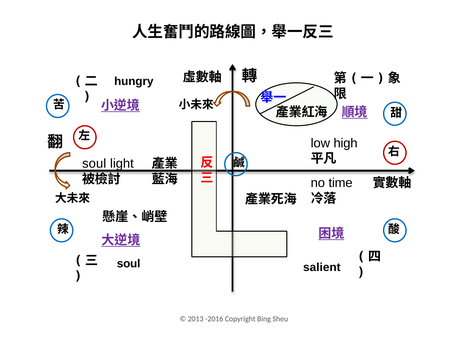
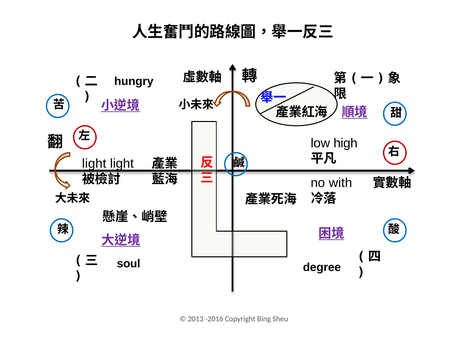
soul at (94, 163): soul -> light
time: time -> with
salient: salient -> degree
